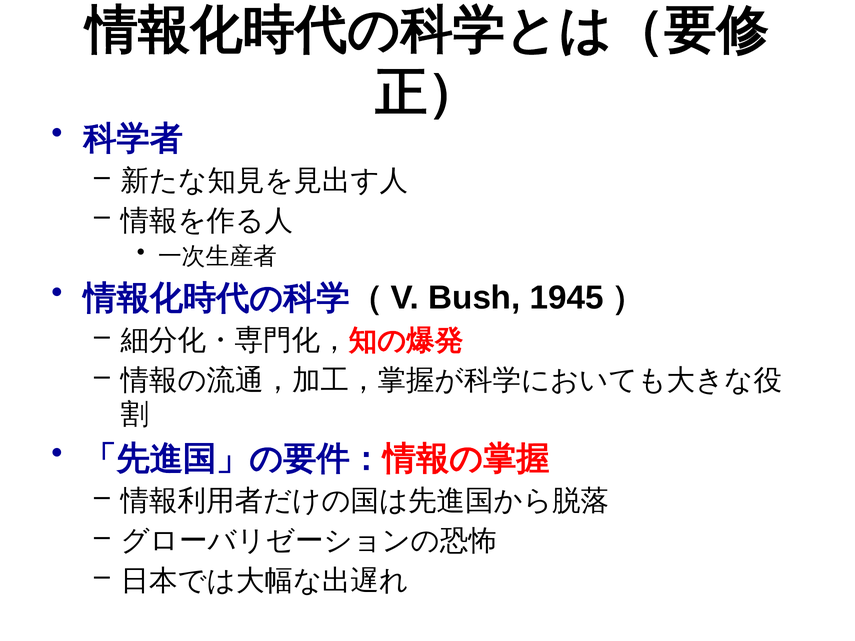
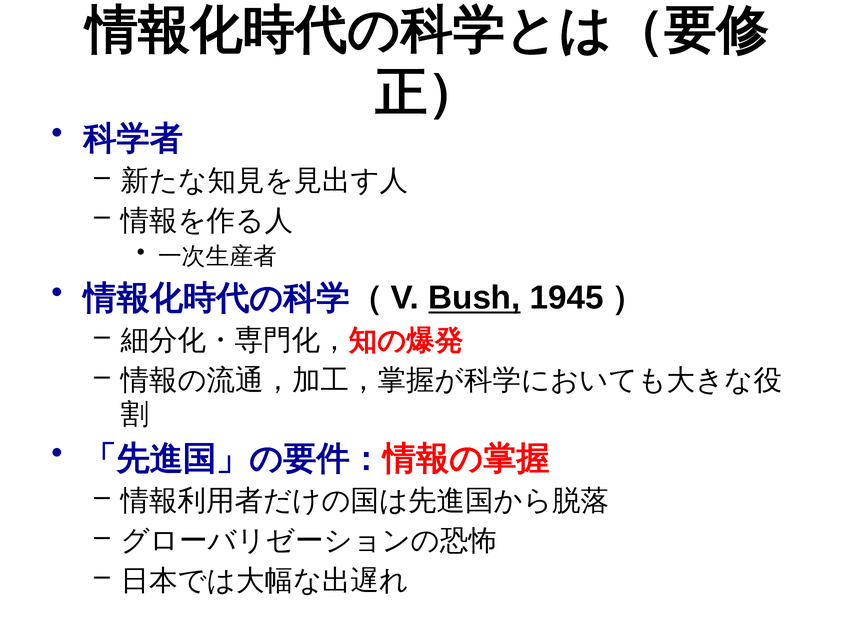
Bush underline: none -> present
